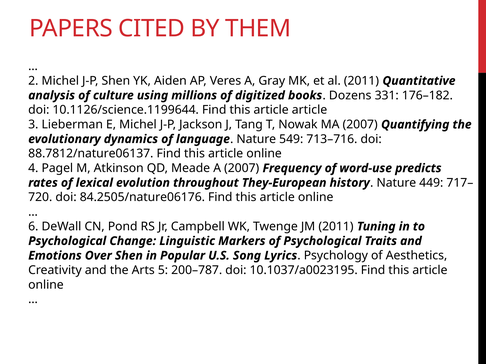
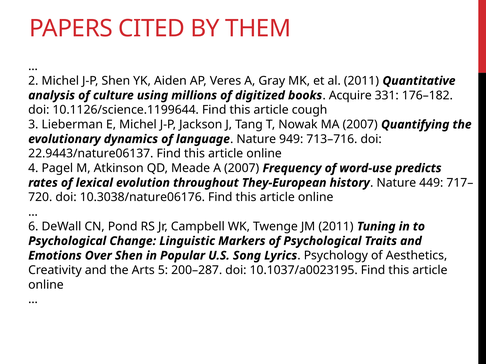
Dozens: Dozens -> Acquire
article article: article -> cough
549: 549 -> 949
88.7812/nature06137: 88.7812/nature06137 -> 22.9443/nature06137
84.2505/nature06176: 84.2505/nature06176 -> 10.3038/nature06176
200–787: 200–787 -> 200–287
